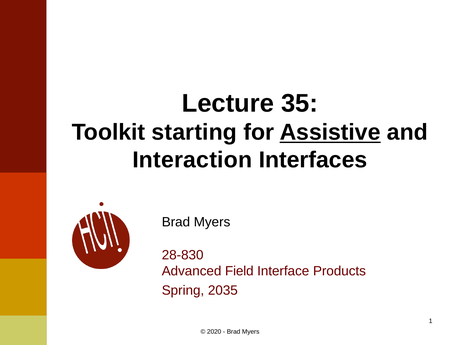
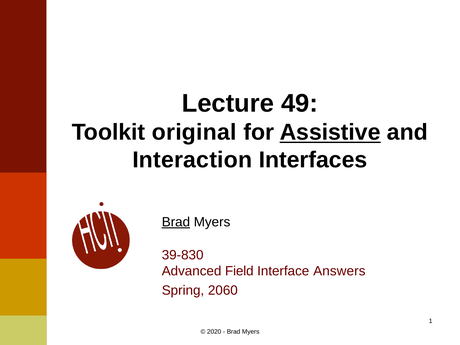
35: 35 -> 49
starting: starting -> original
Brad at (176, 222) underline: none -> present
28-830: 28-830 -> 39-830
Products: Products -> Answers
2035: 2035 -> 2060
